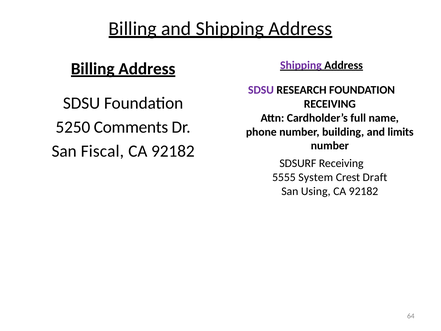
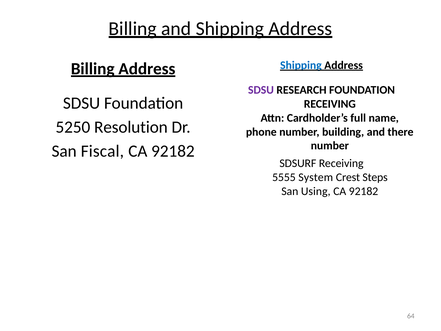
Shipping at (301, 65) colour: purple -> blue
Comments: Comments -> Resolution
limits: limits -> there
Draft: Draft -> Steps
